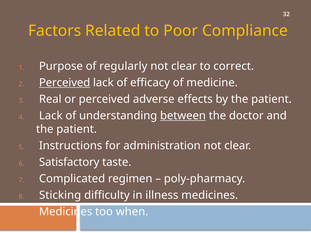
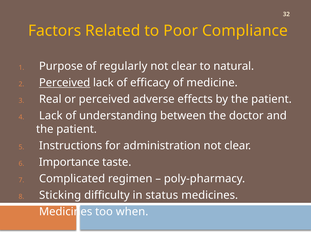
correct: correct -> natural
between underline: present -> none
Satisfactory: Satisfactory -> Importance
illness: illness -> status
